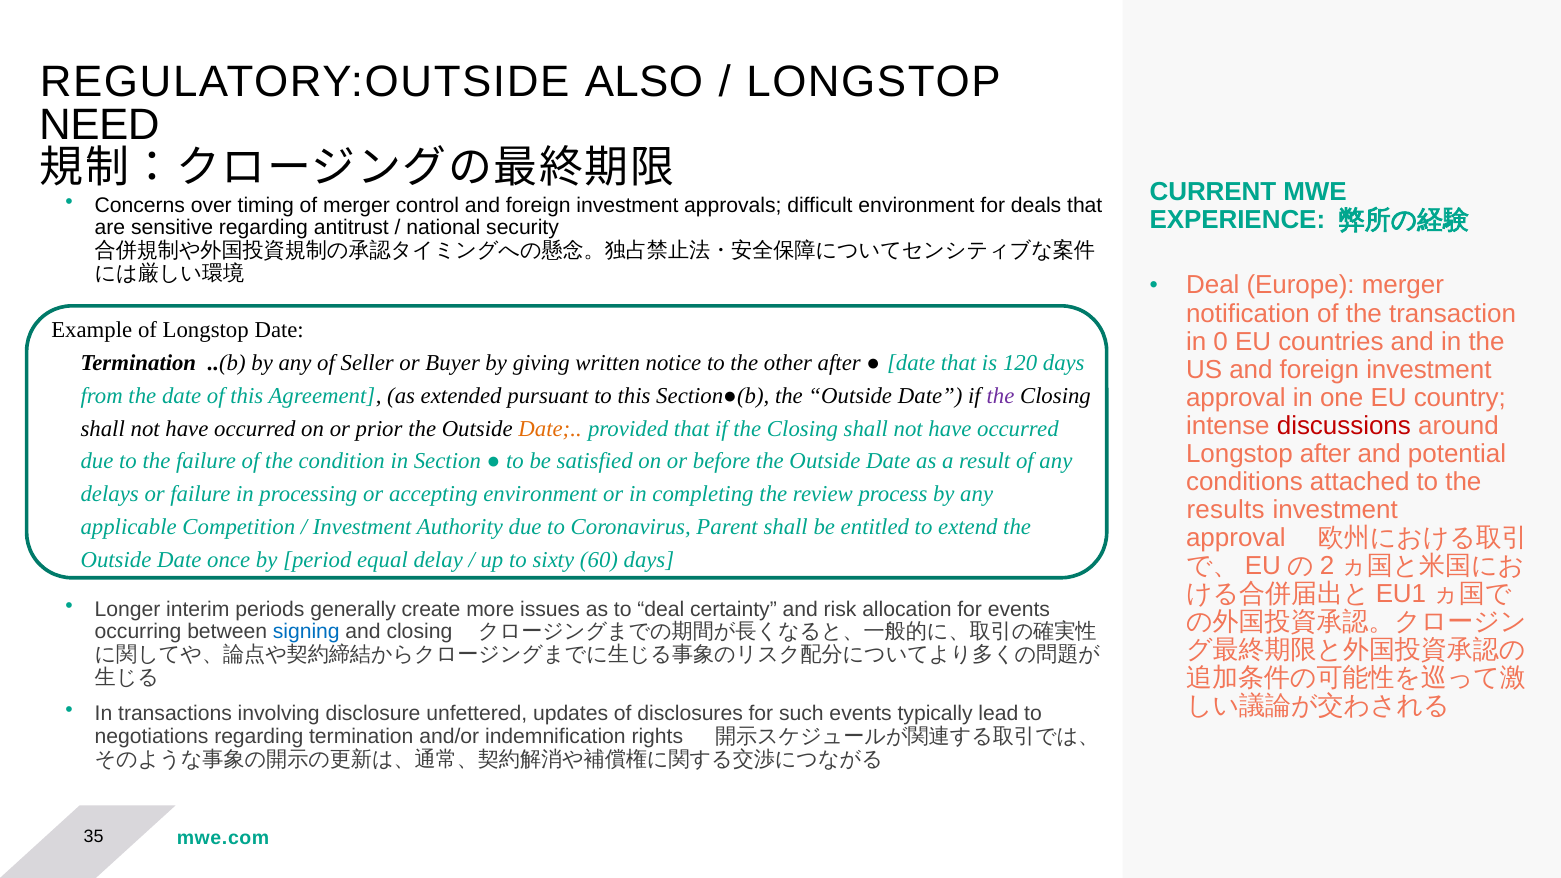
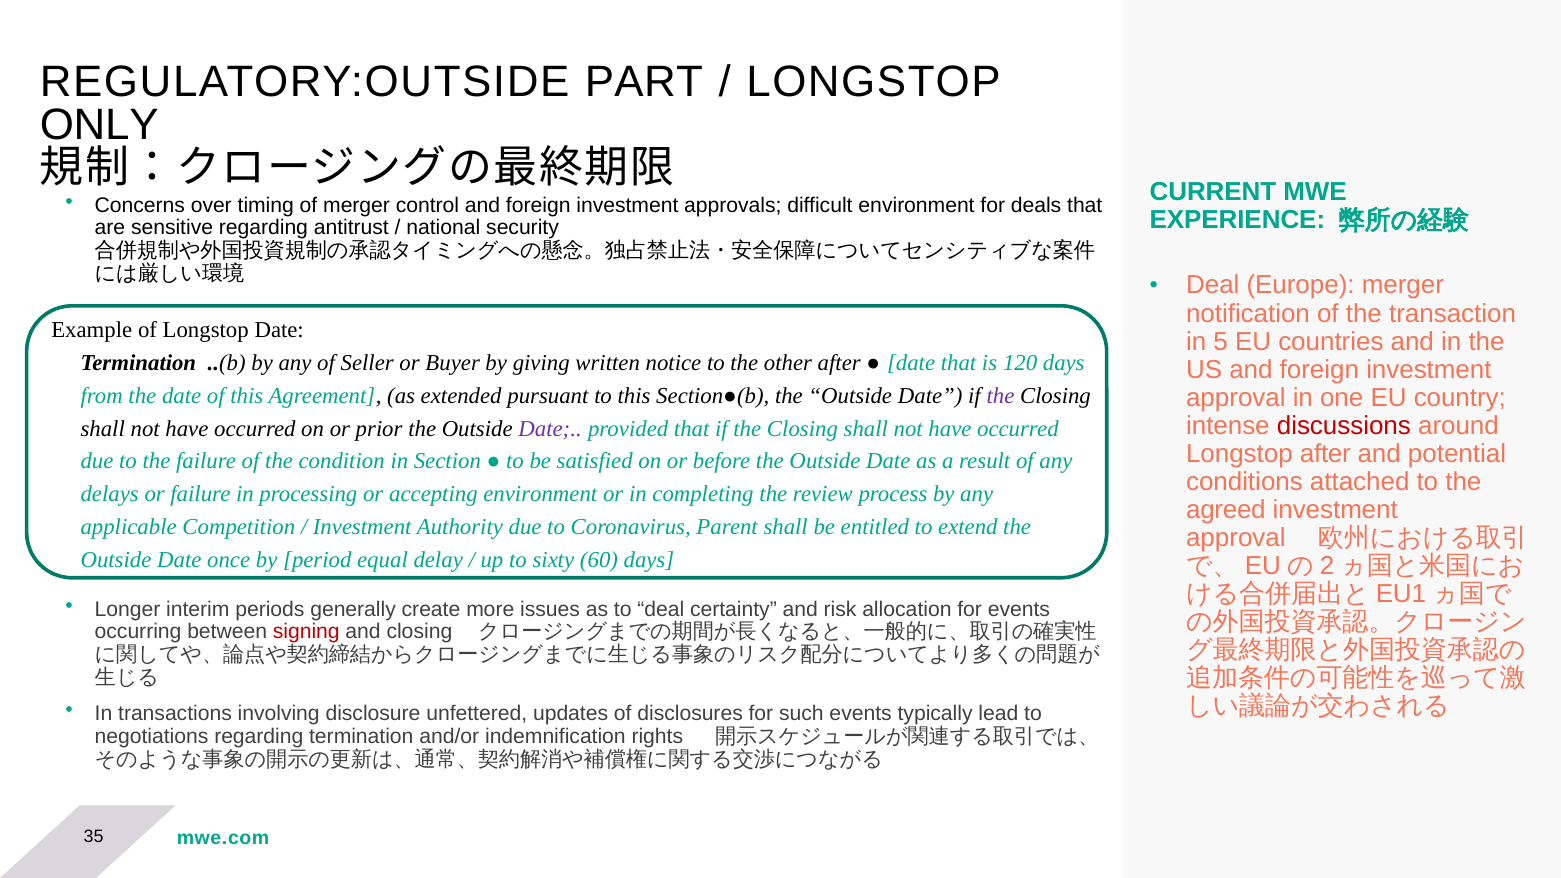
ALSO: ALSO -> PART
NEED: NEED -> ONLY
0: 0 -> 5
Date at (550, 429) colour: orange -> purple
results: results -> agreed
signing colour: blue -> red
